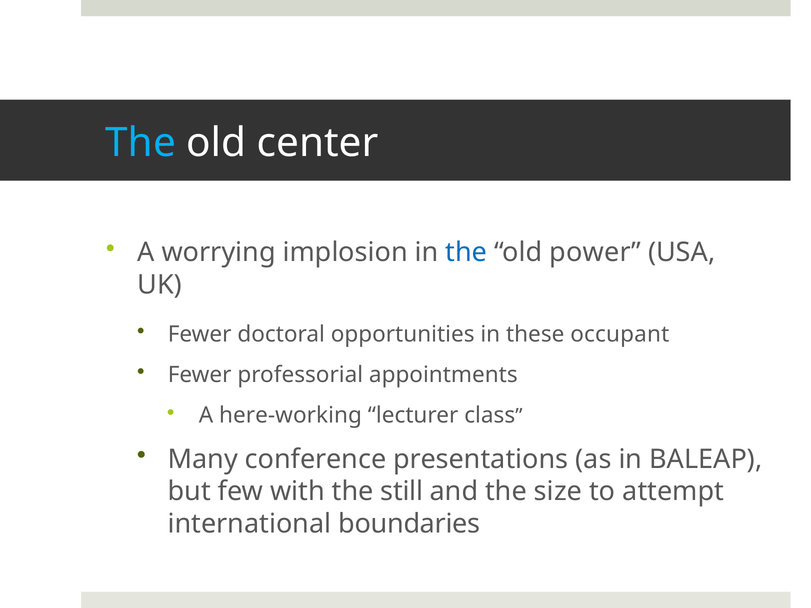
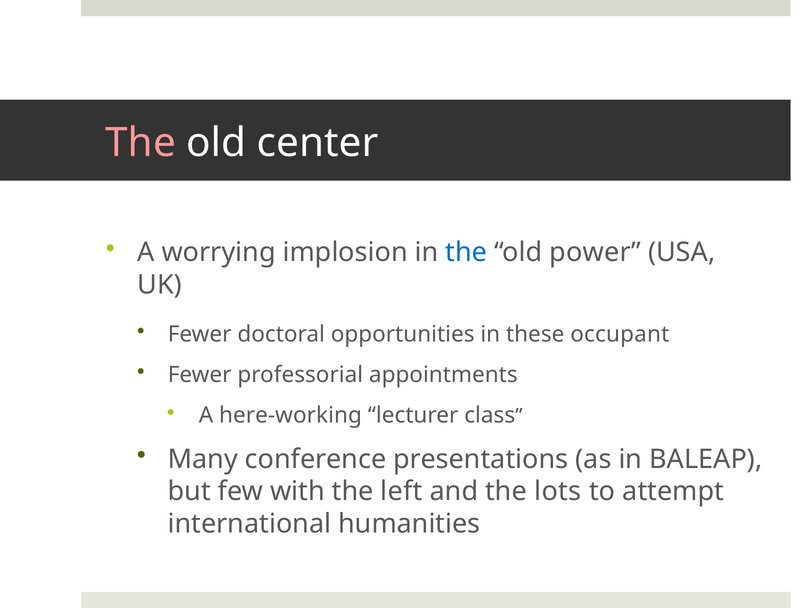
The at (141, 143) colour: light blue -> pink
still: still -> left
size: size -> lots
boundaries: boundaries -> humanities
